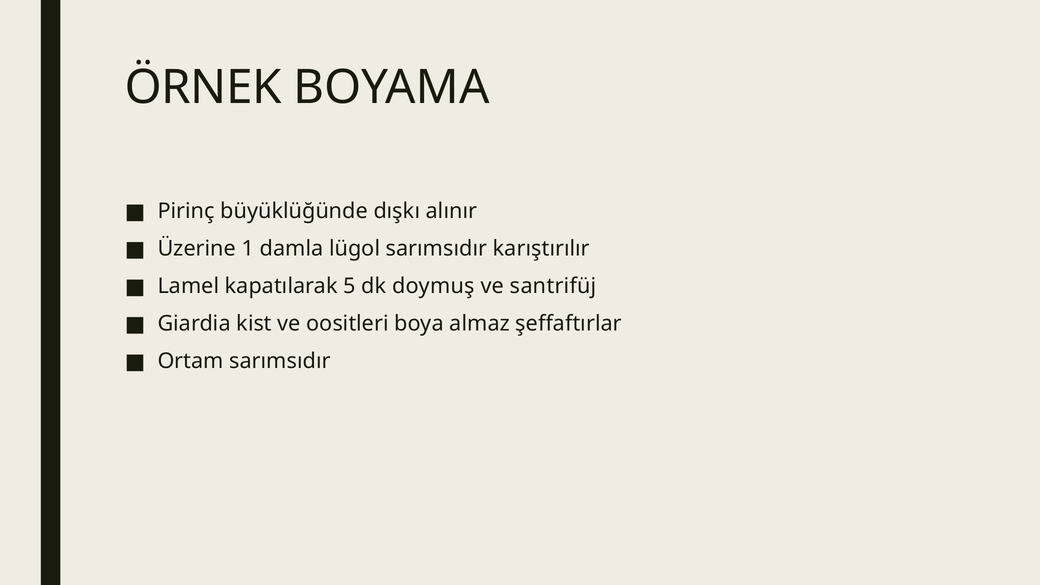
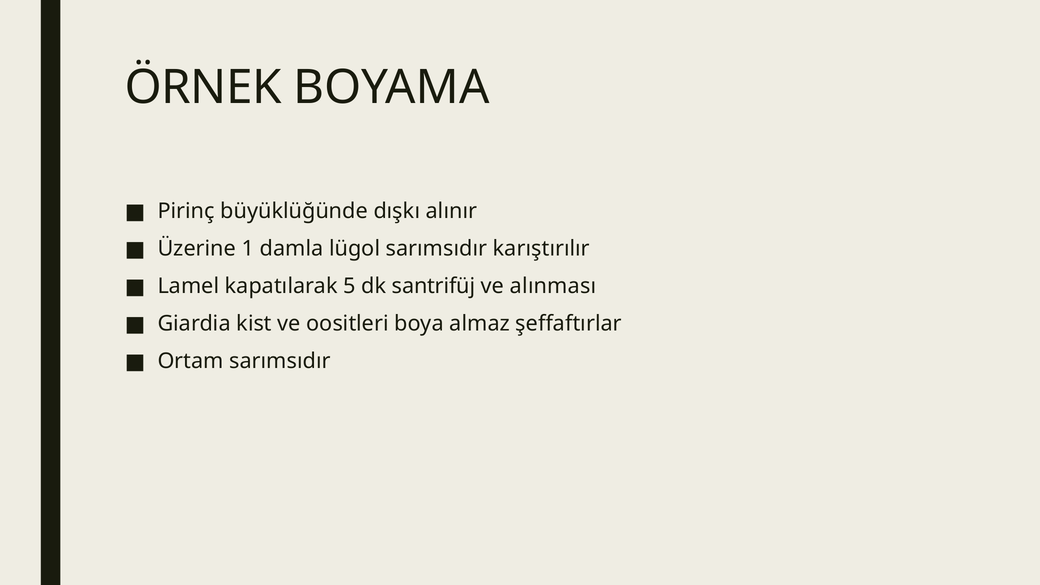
doymuş: doymuş -> santrifüj
santrifüj: santrifüj -> alınması
